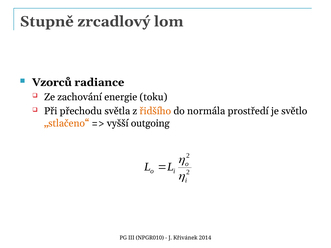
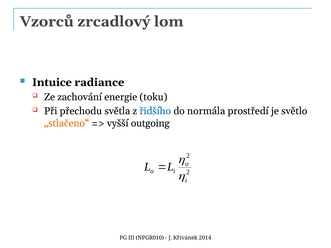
Stupně: Stupně -> Vzorců
Vzorců: Vzorců -> Intuice
řidšího colour: orange -> blue
